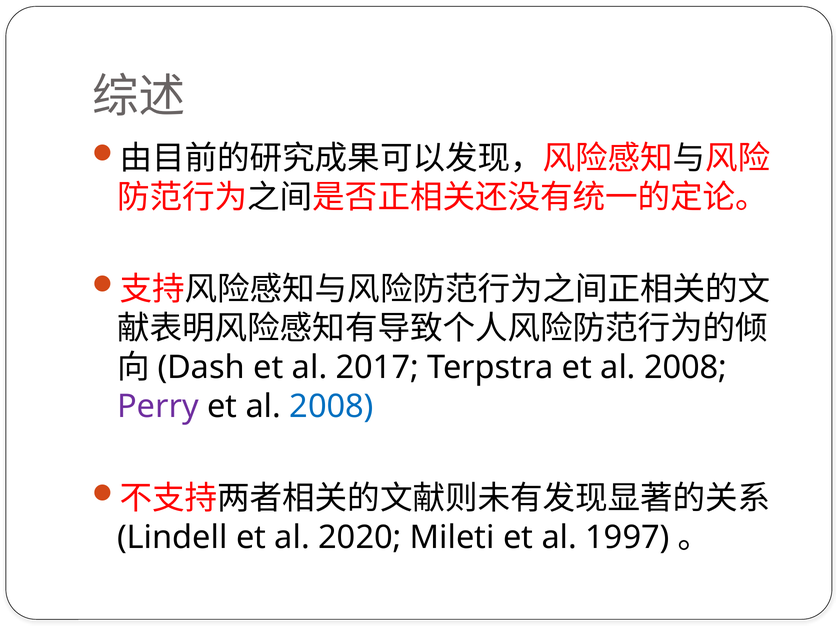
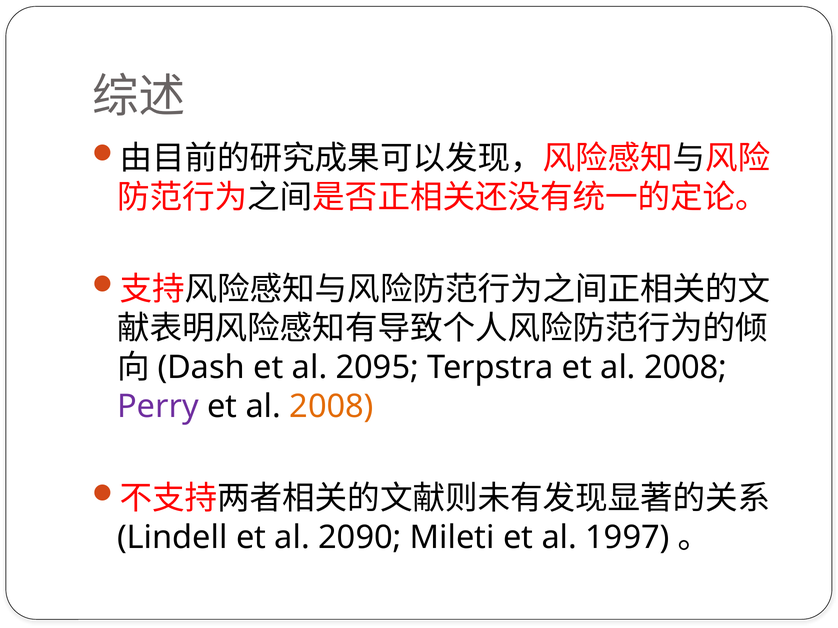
2017: 2017 -> 2095
2008 at (332, 407) colour: blue -> orange
2020: 2020 -> 2090
